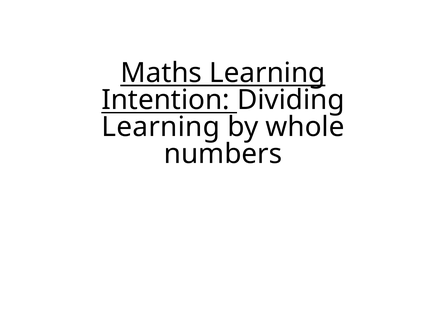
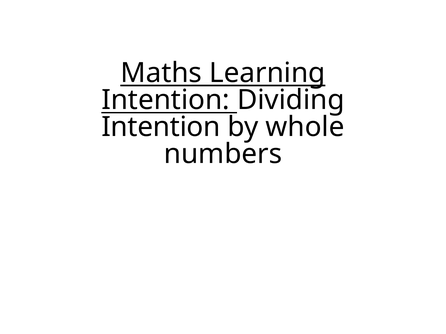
Learning at (161, 127): Learning -> Intention
